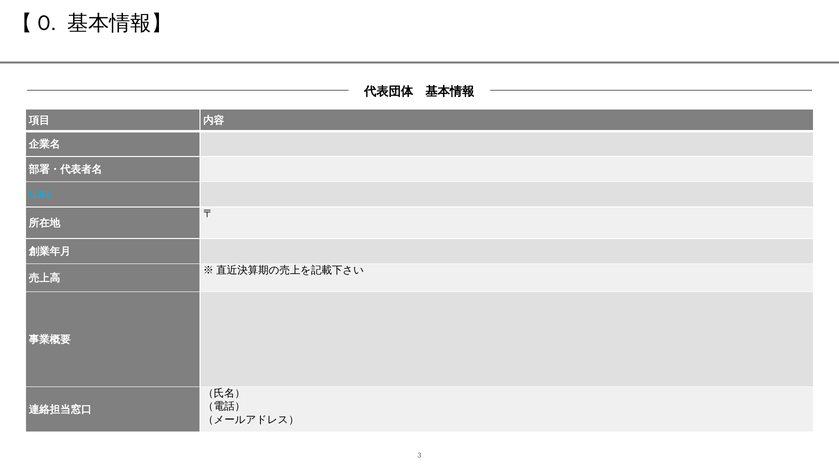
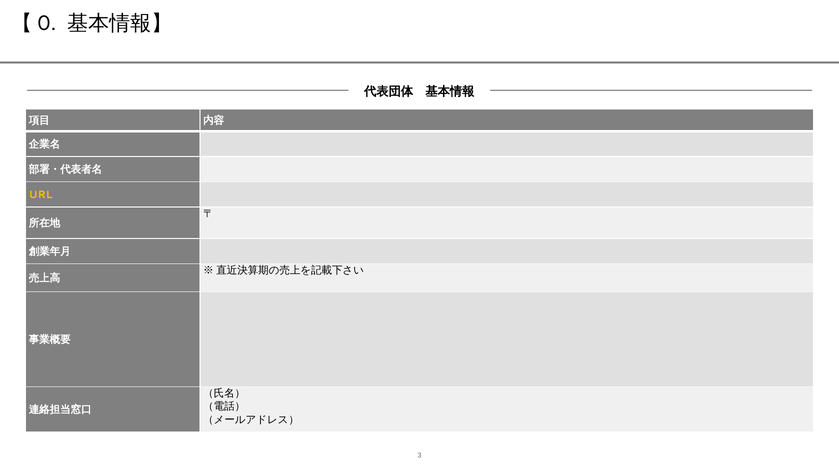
URL colour: light blue -> yellow
